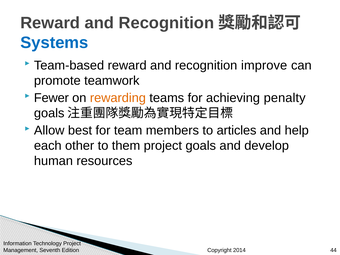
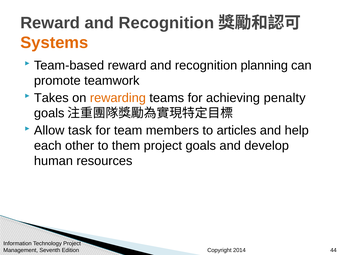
Systems colour: blue -> orange
improve: improve -> planning
Fewer: Fewer -> Takes
best: best -> task
